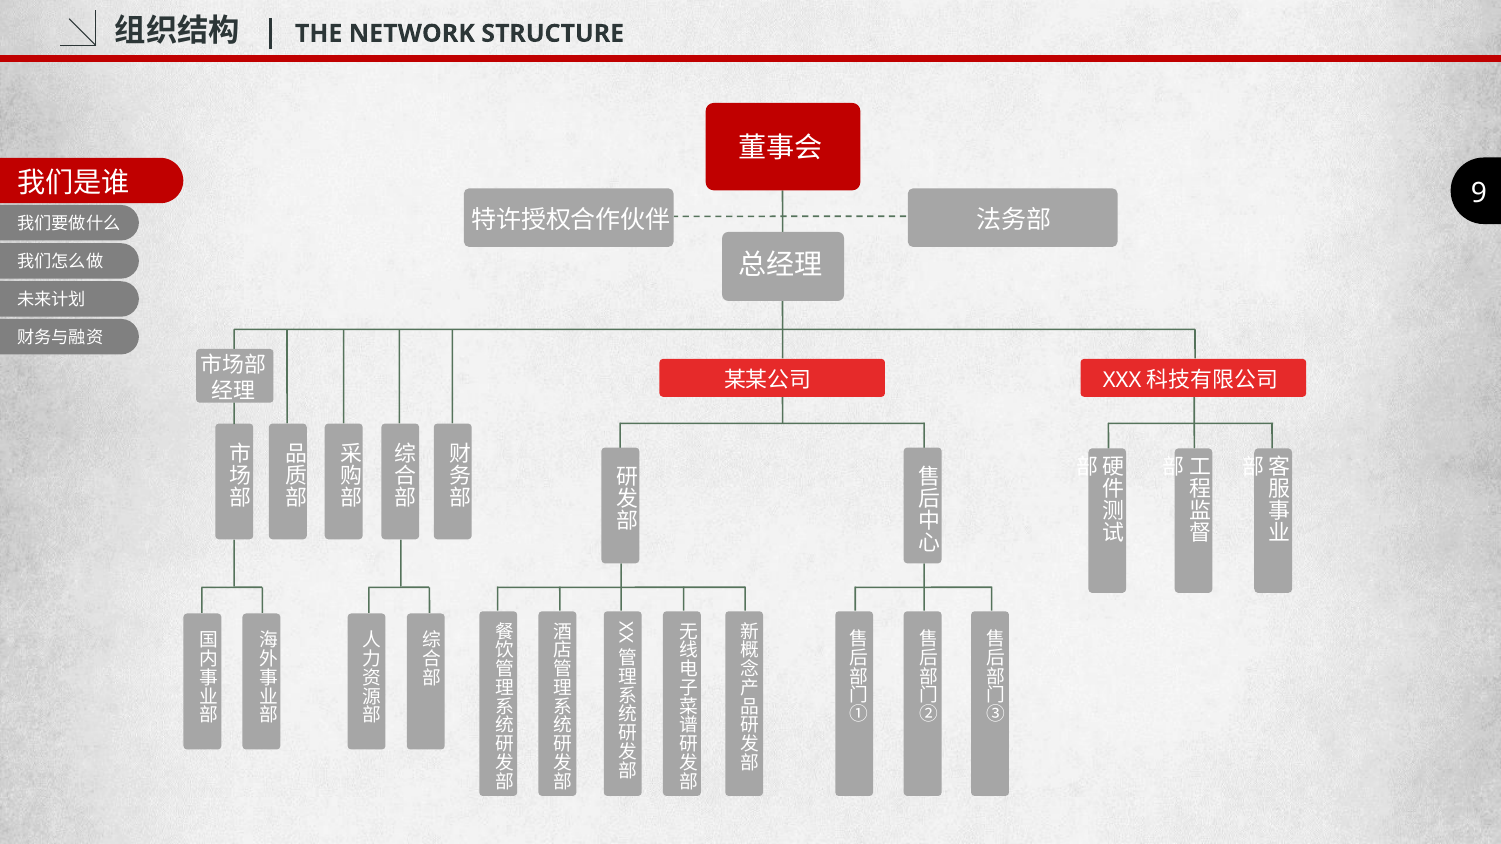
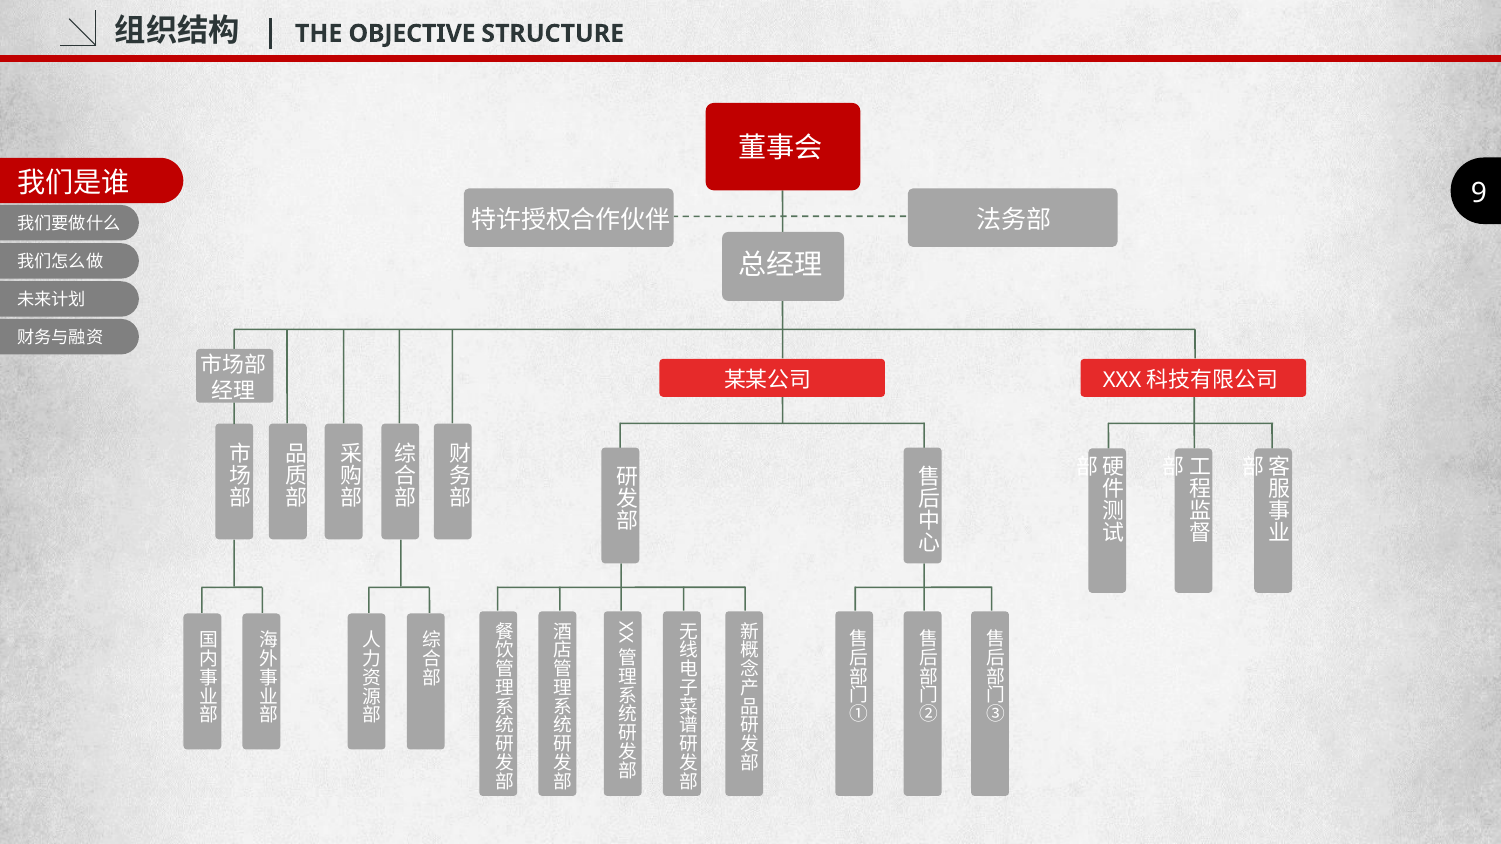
NETWORK: NETWORK -> OBJECTIVE
